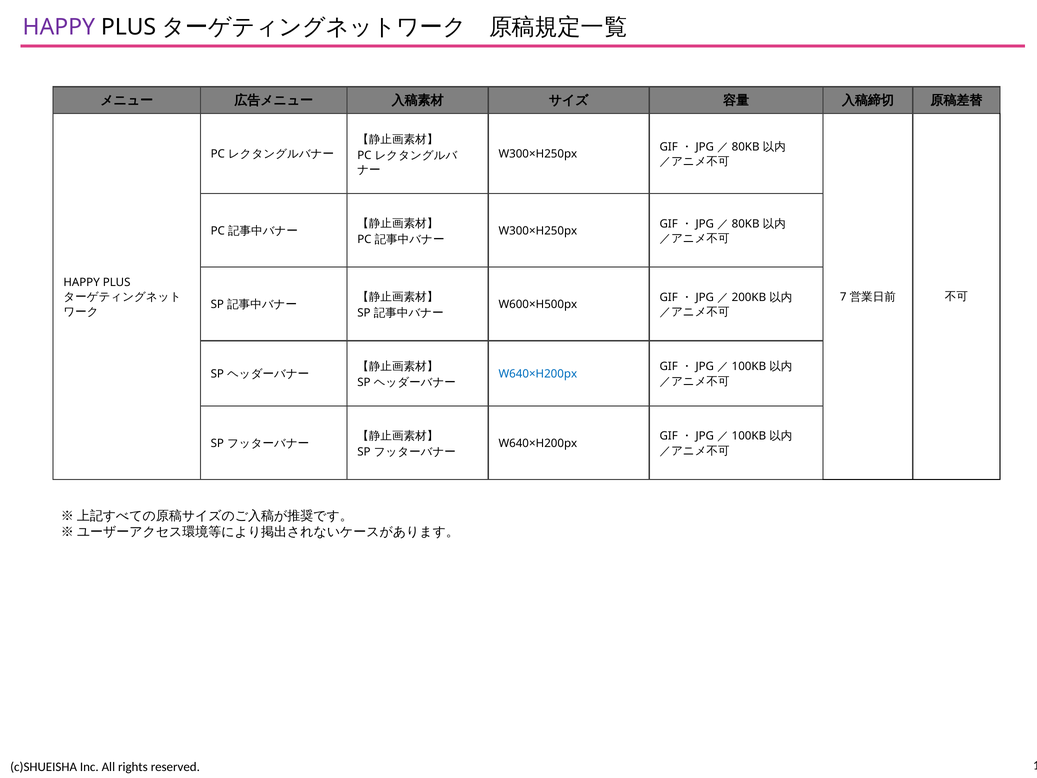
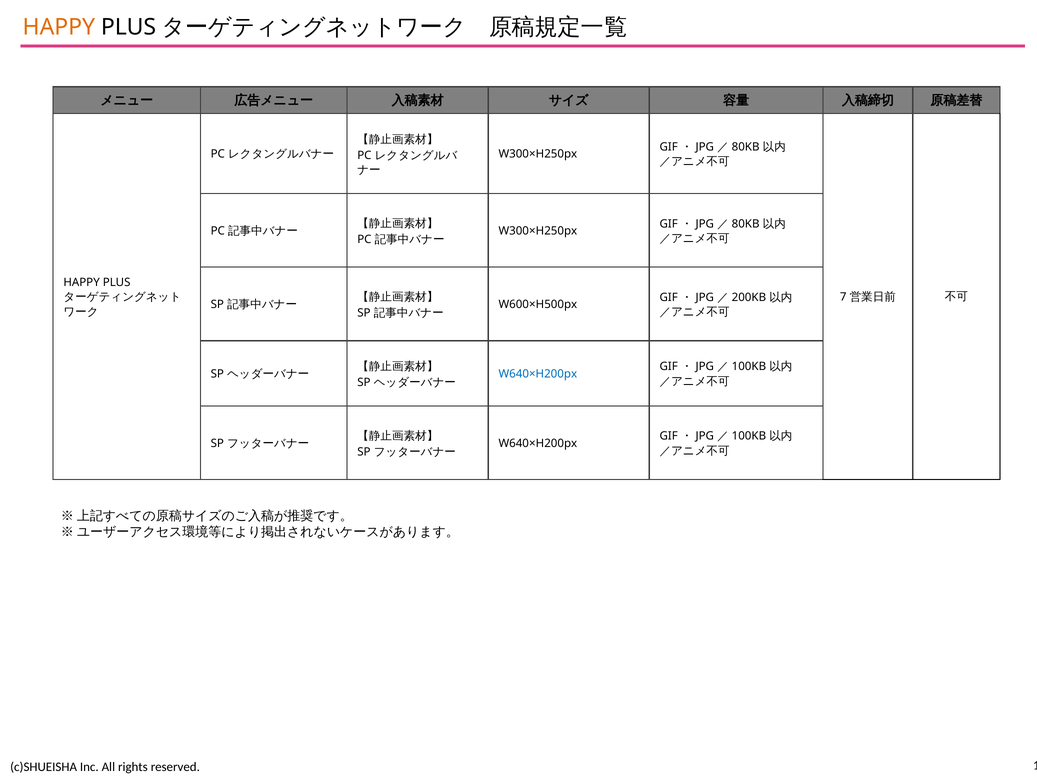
HAPPY at (59, 27) colour: purple -> orange
